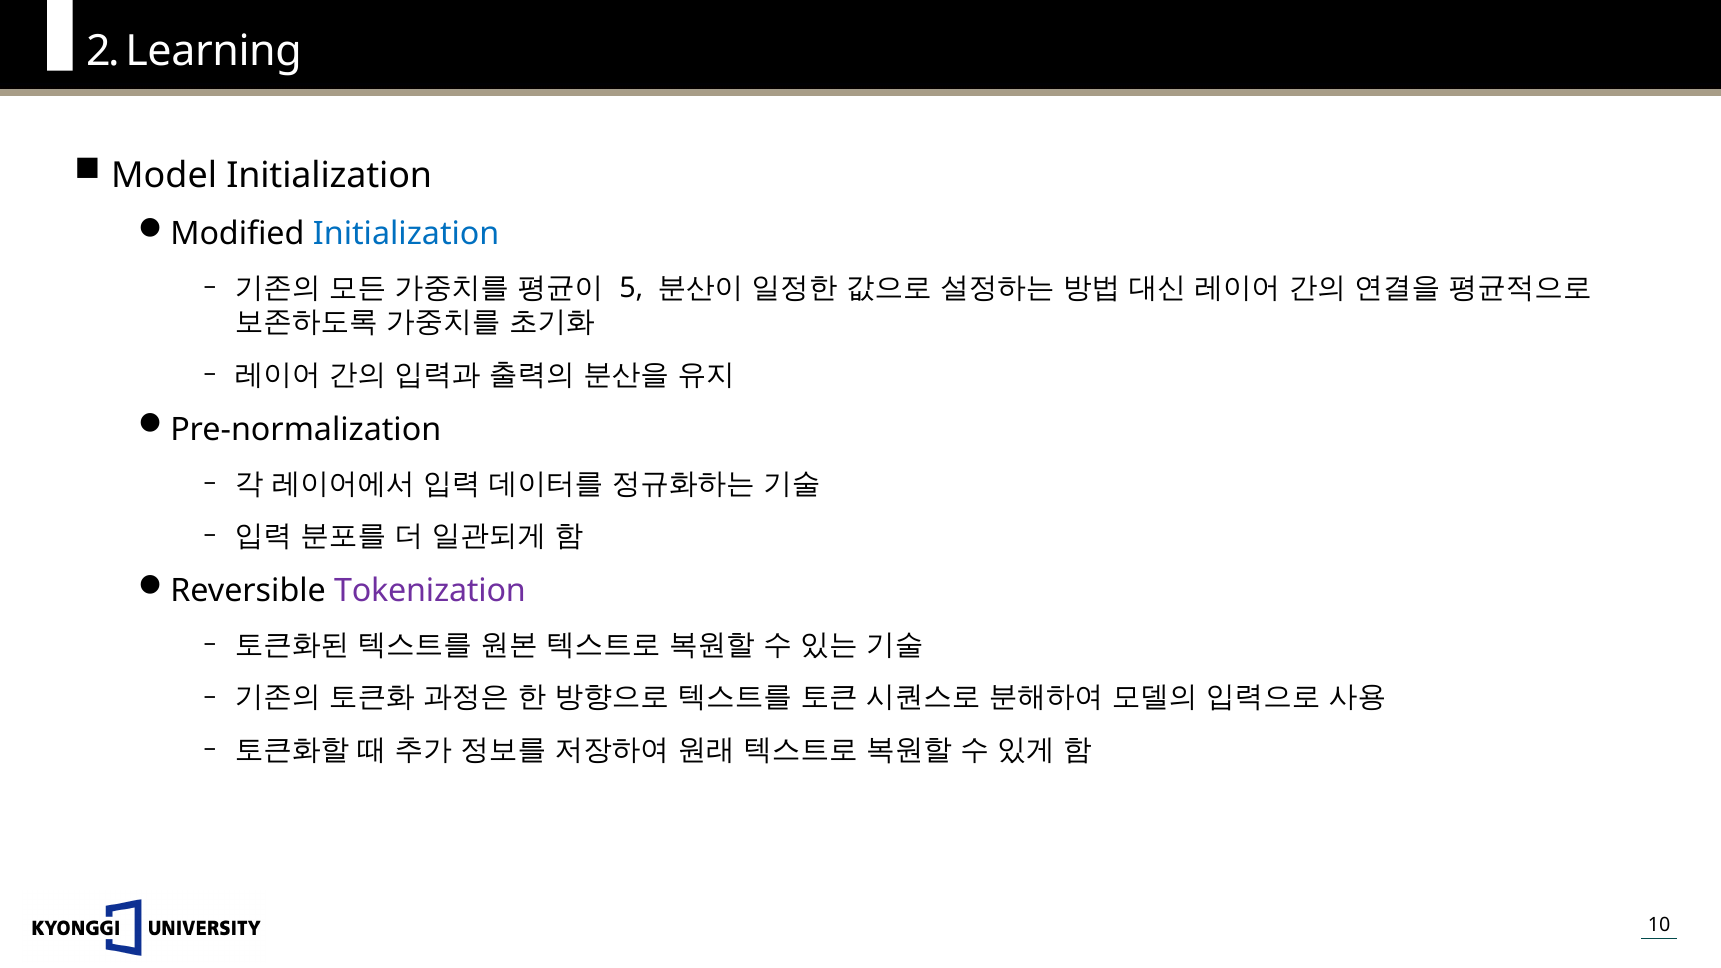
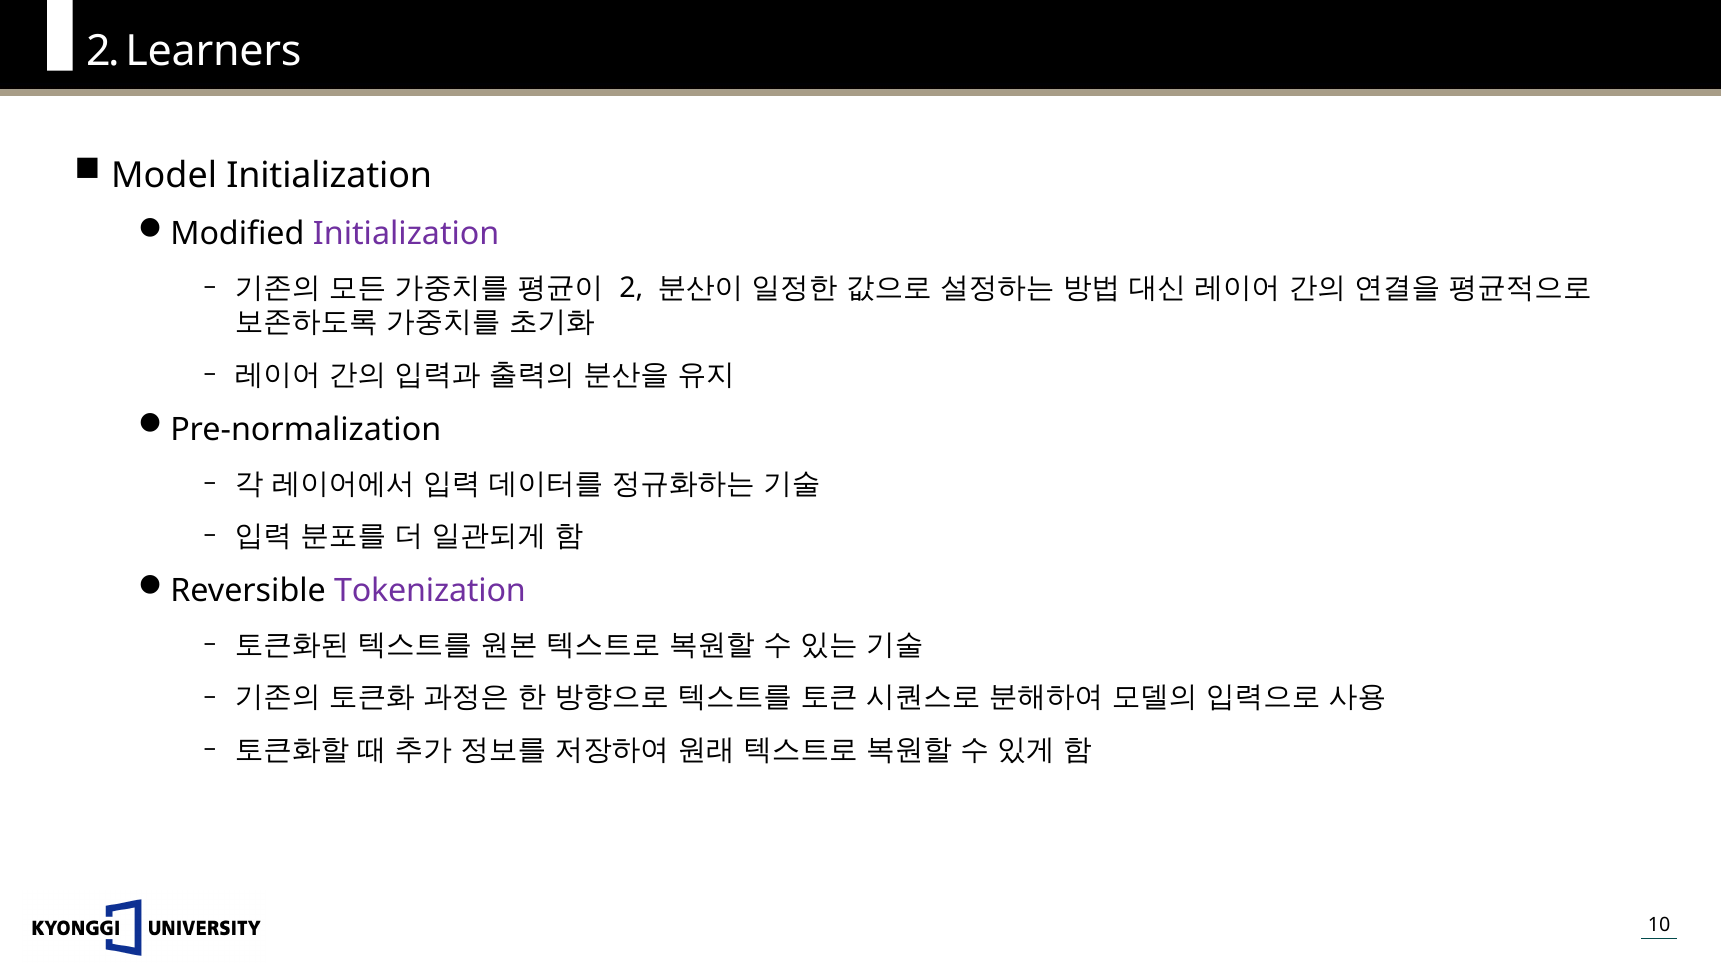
Learning: Learning -> Learners
Initialization at (406, 234) colour: blue -> purple
5 at (631, 288): 5 -> 2
